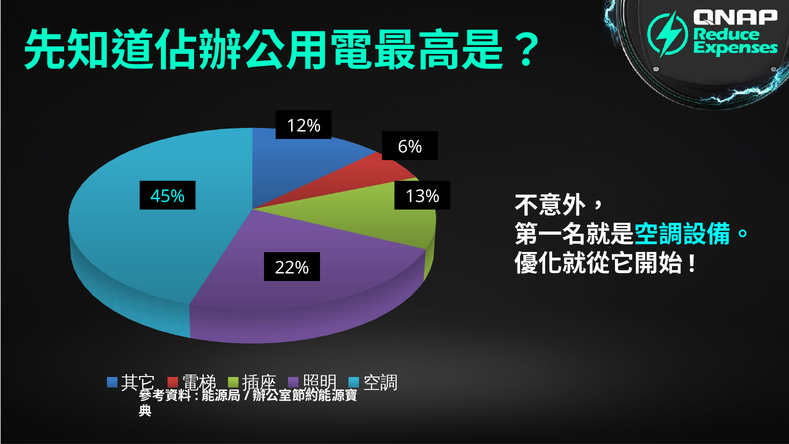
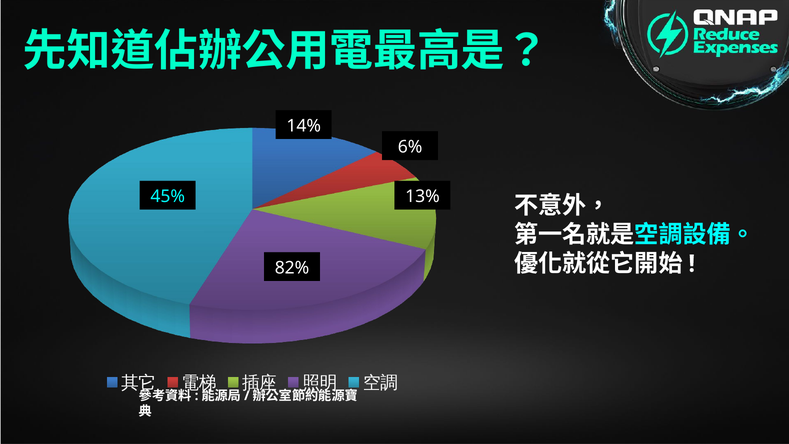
12%: 12% -> 14%
22%: 22% -> 82%
